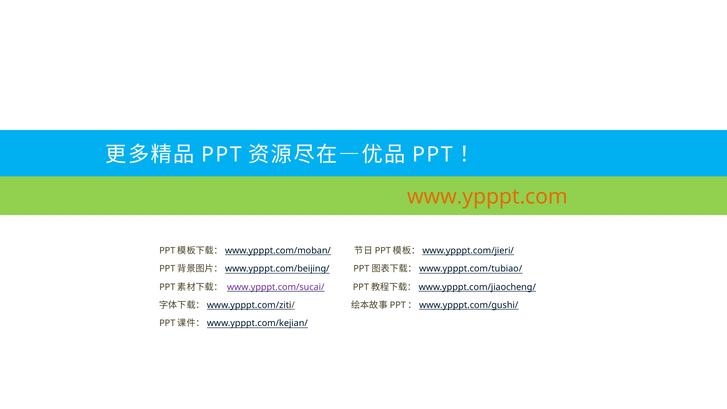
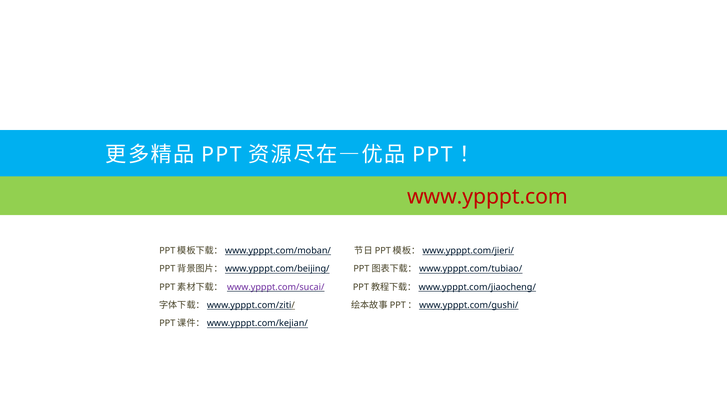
www.ypppt.com colour: orange -> red
